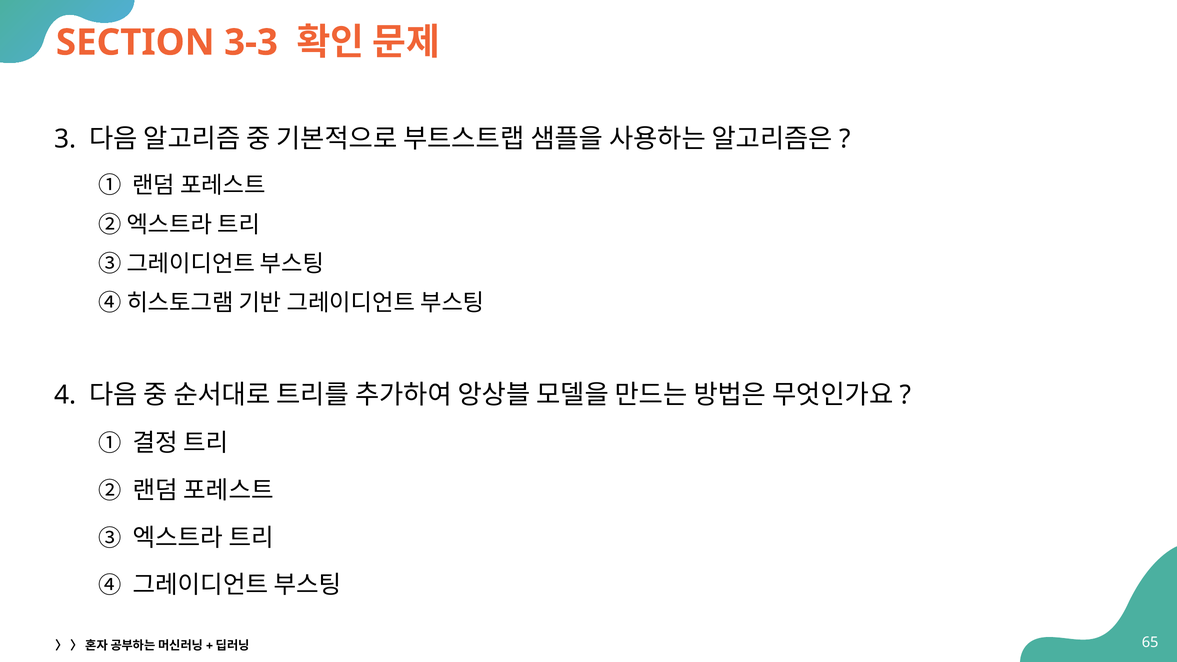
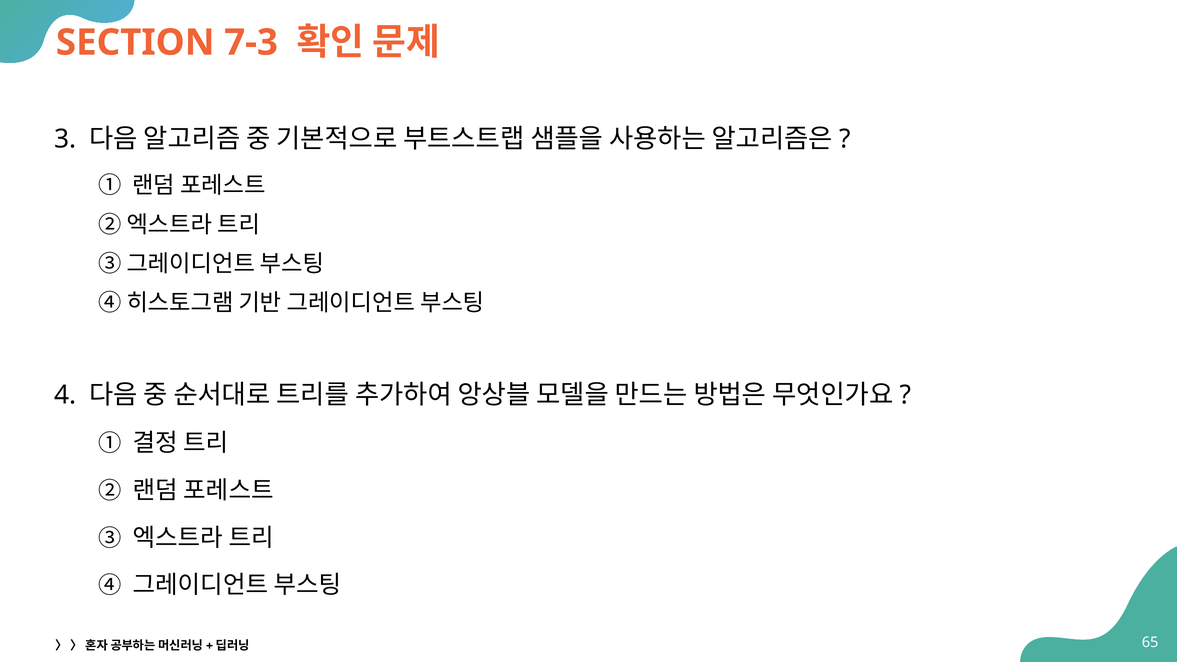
3-3: 3-3 -> 7-3
